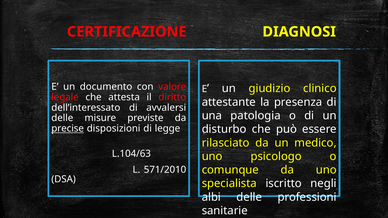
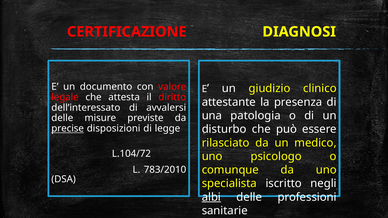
L.104/63: L.104/63 -> L.104/72
571/2010: 571/2010 -> 783/2010
albi underline: none -> present
